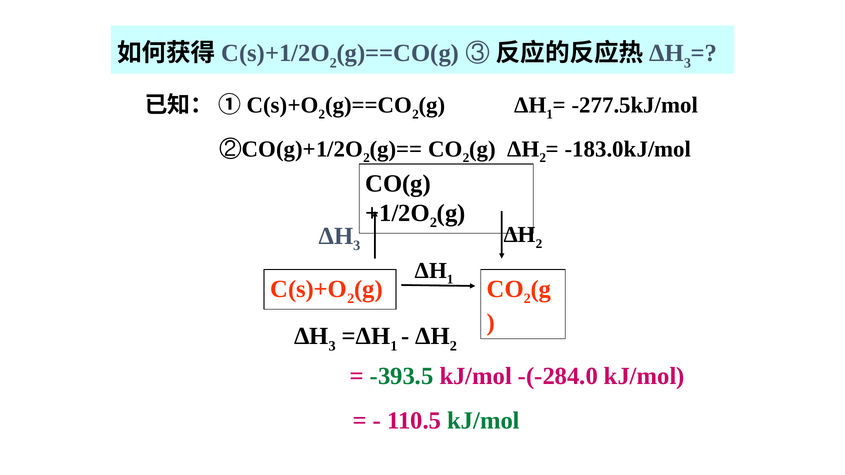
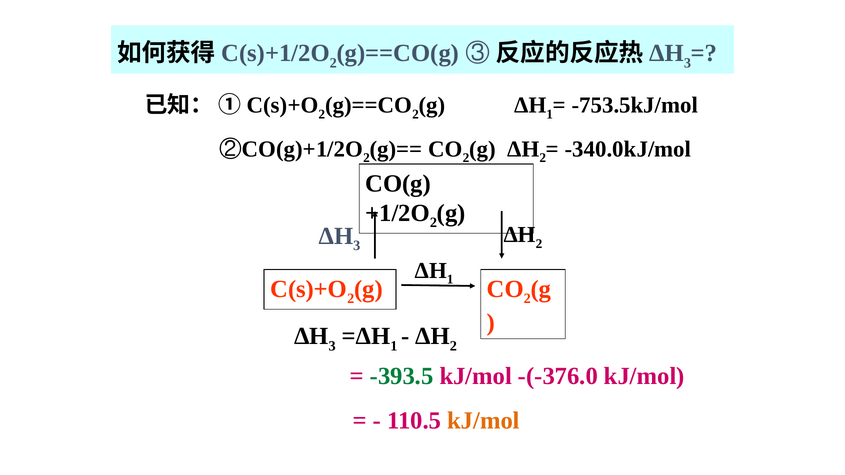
-277.5kJ/mol: -277.5kJ/mol -> -753.5kJ/mol
-183.0kJ/mol: -183.0kJ/mol -> -340.0kJ/mol
-(-284.0: -(-284.0 -> -(-376.0
kJ/mol at (483, 421) colour: green -> orange
